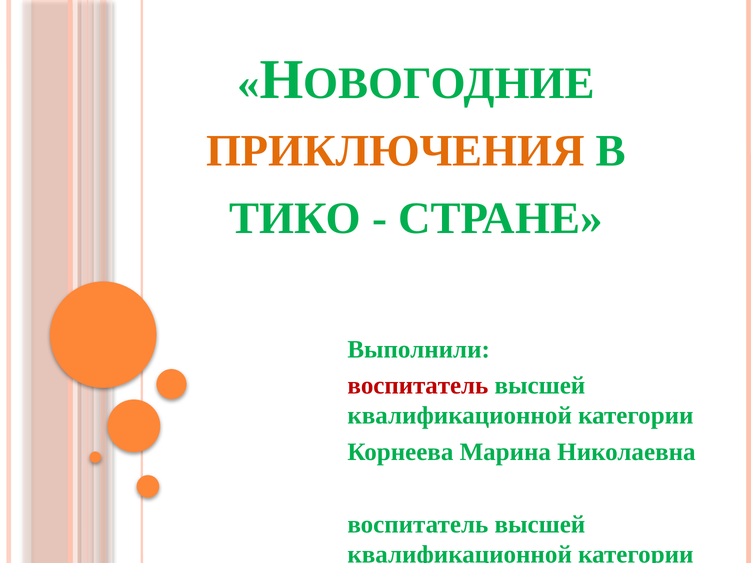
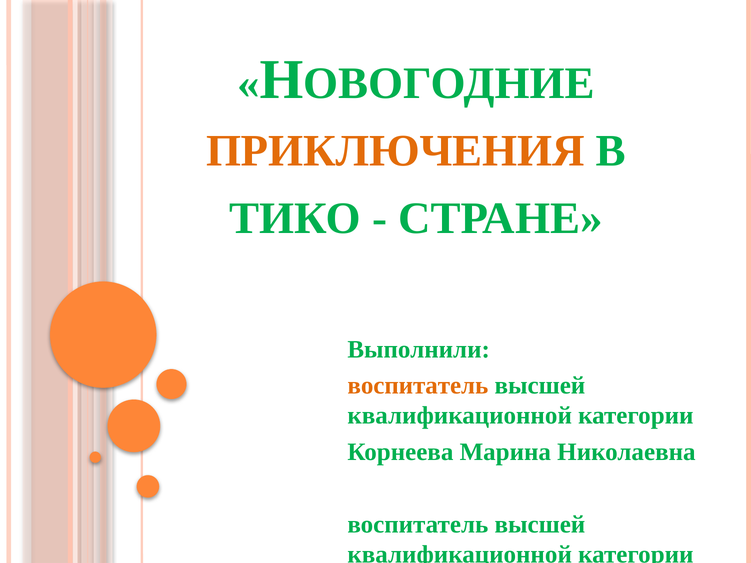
воспитатель at (418, 386) colour: red -> orange
